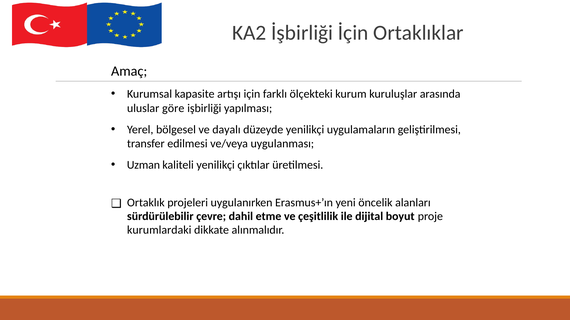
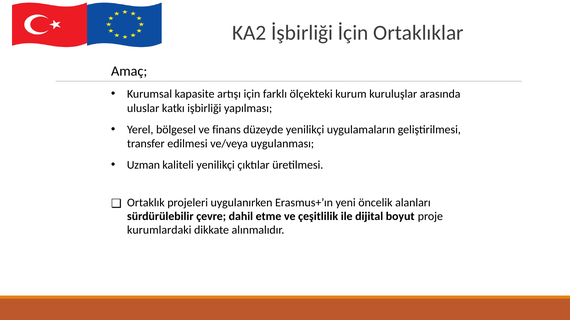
göre: göre -> katkı
dayalı: dayalı -> finans
